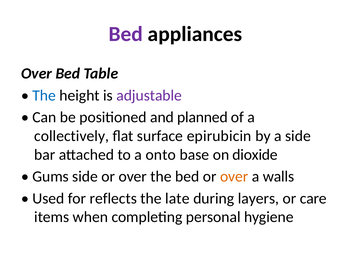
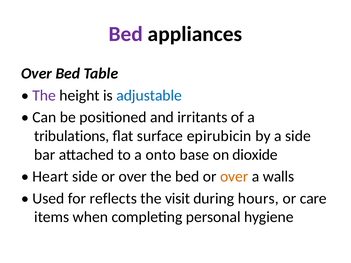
The at (44, 96) colour: blue -> purple
adjustable colour: purple -> blue
planned: planned -> irritants
collectively: collectively -> tribulations
Gums: Gums -> Heart
late: late -> visit
layers: layers -> hours
